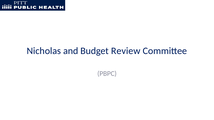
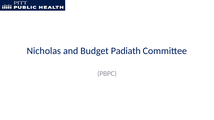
Review: Review -> Padiath
